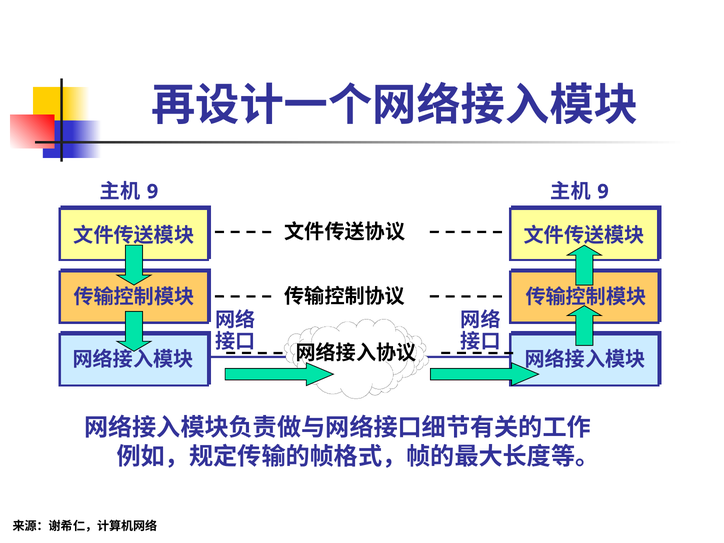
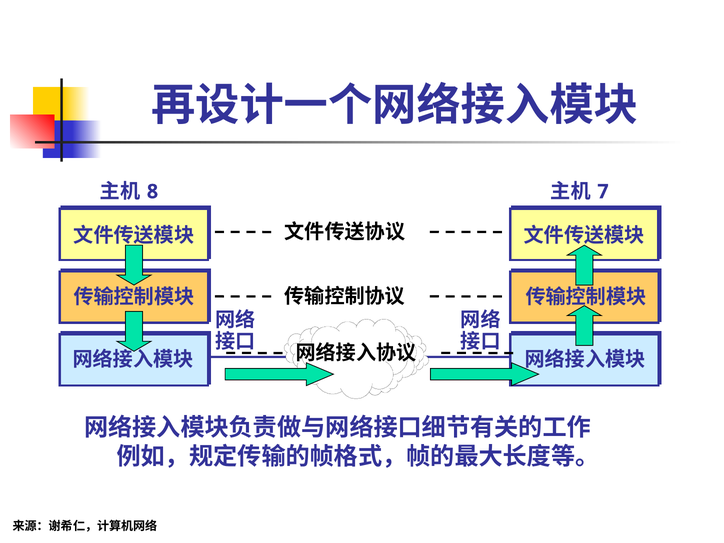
9 at (152, 192): 9 -> 8
9 at (603, 192): 9 -> 7
